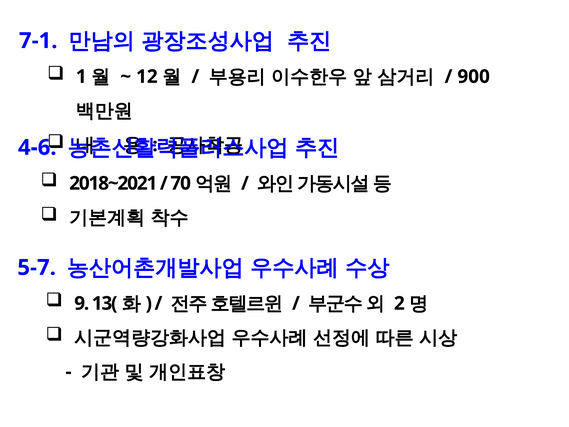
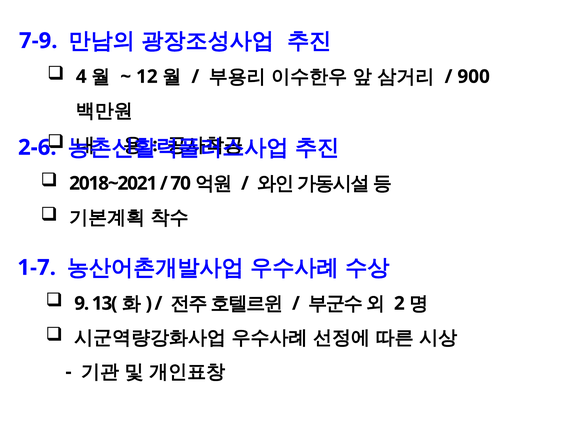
7-1: 7-1 -> 7-9
1: 1 -> 4
4-6: 4-6 -> 2-6
5-7: 5-7 -> 1-7
